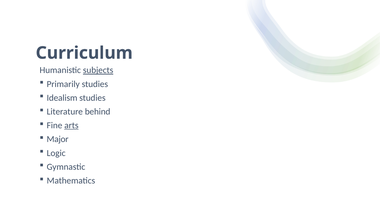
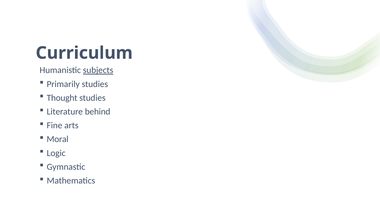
Idealism: Idealism -> Thought
arts underline: present -> none
Major: Major -> Moral
